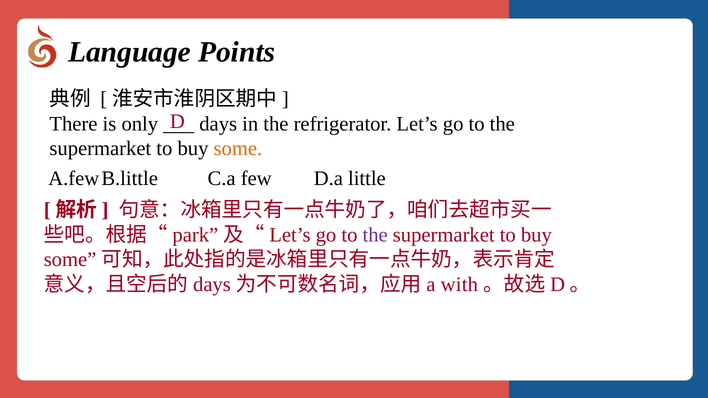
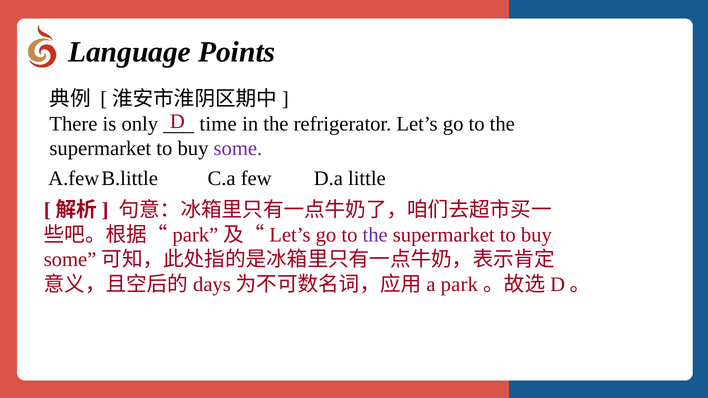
days at (218, 124): days -> time
some at (238, 149) colour: orange -> purple
with at (459, 284): with -> park
